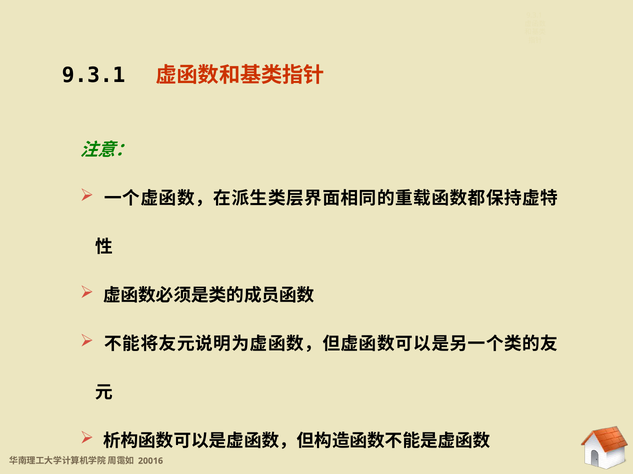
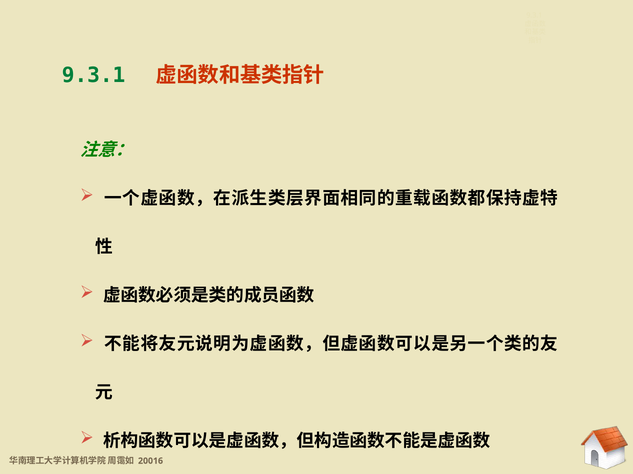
9.3.1 at (94, 75) colour: black -> green
